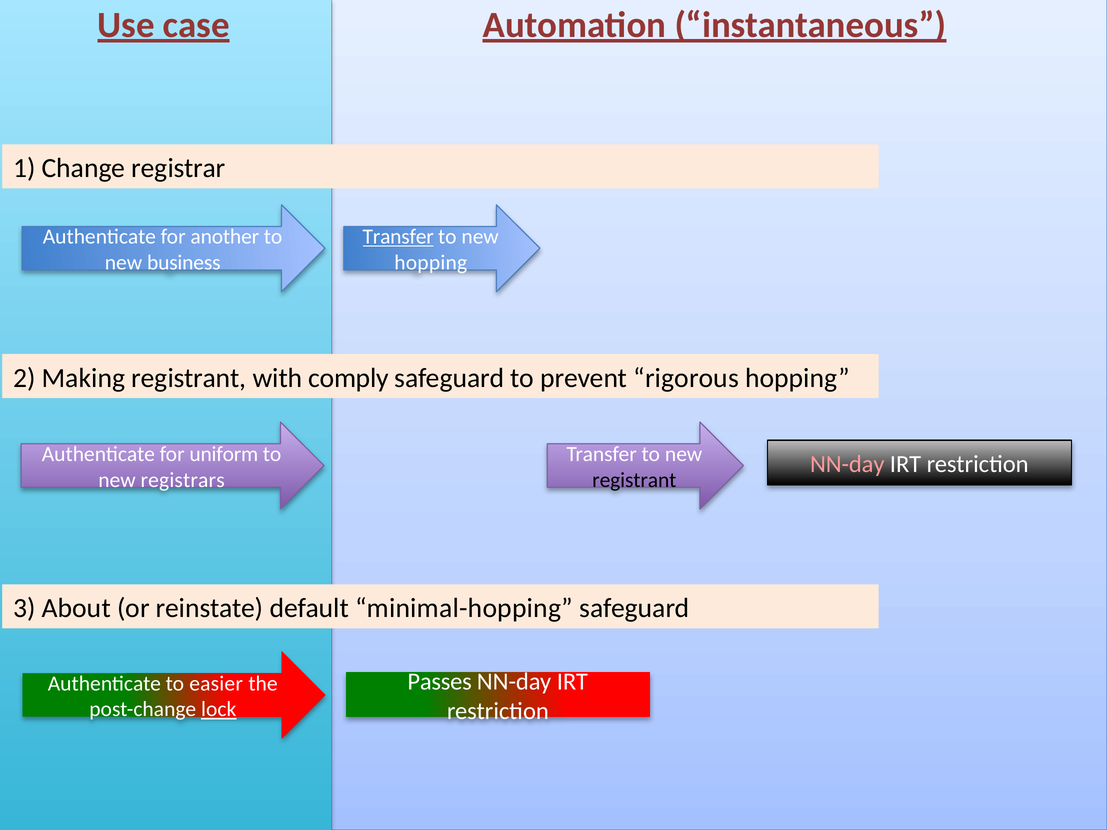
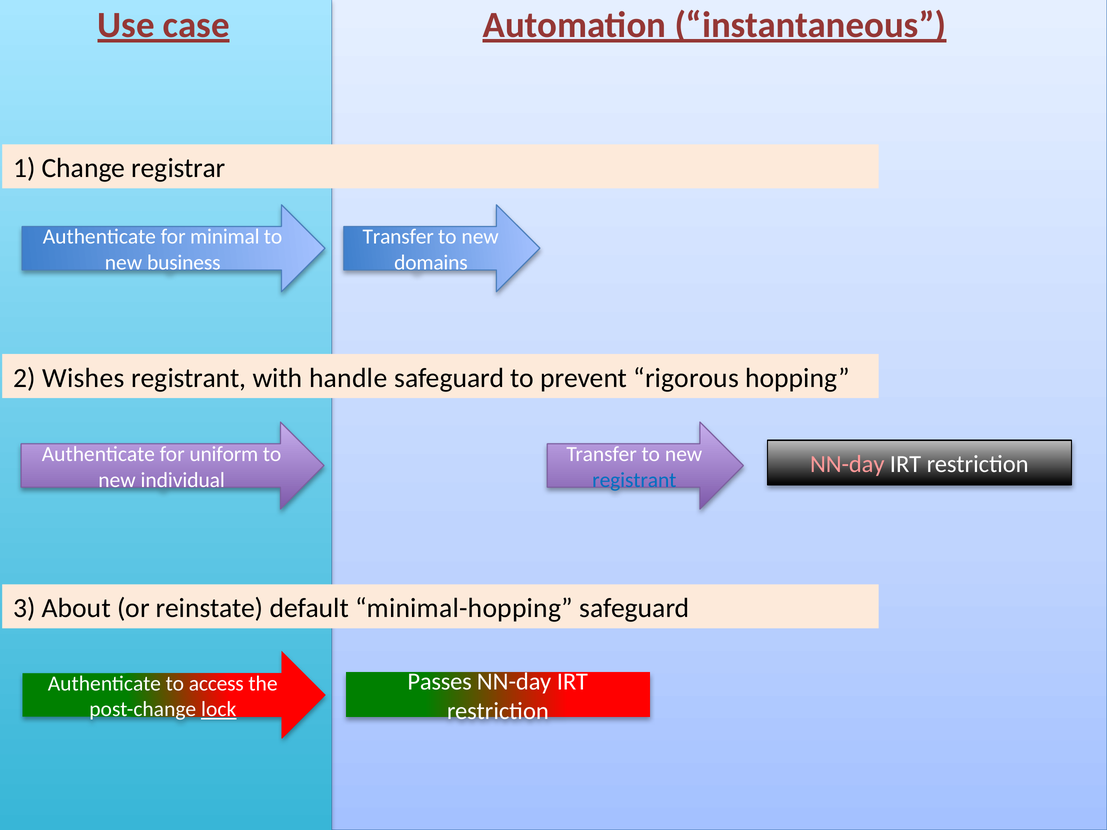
another: another -> minimal
Transfer at (398, 237) underline: present -> none
hopping at (431, 263): hopping -> domains
Making: Making -> Wishes
comply: comply -> handle
registrars: registrars -> individual
registrant at (634, 480) colour: black -> blue
easier: easier -> access
